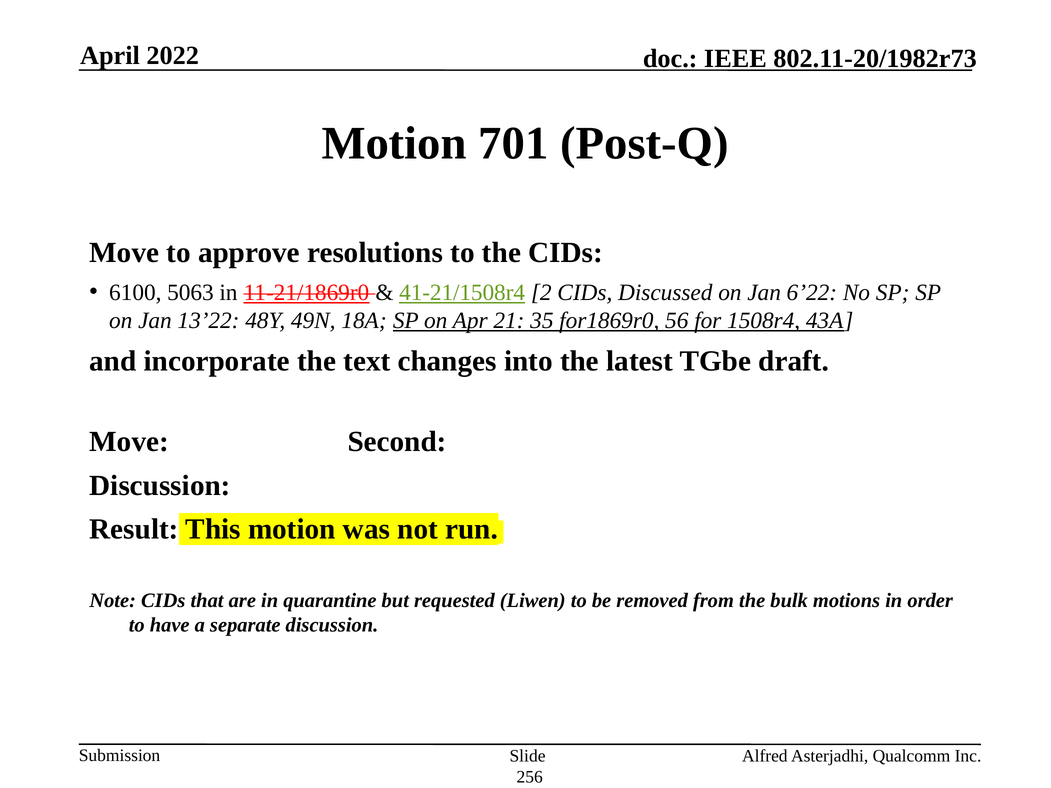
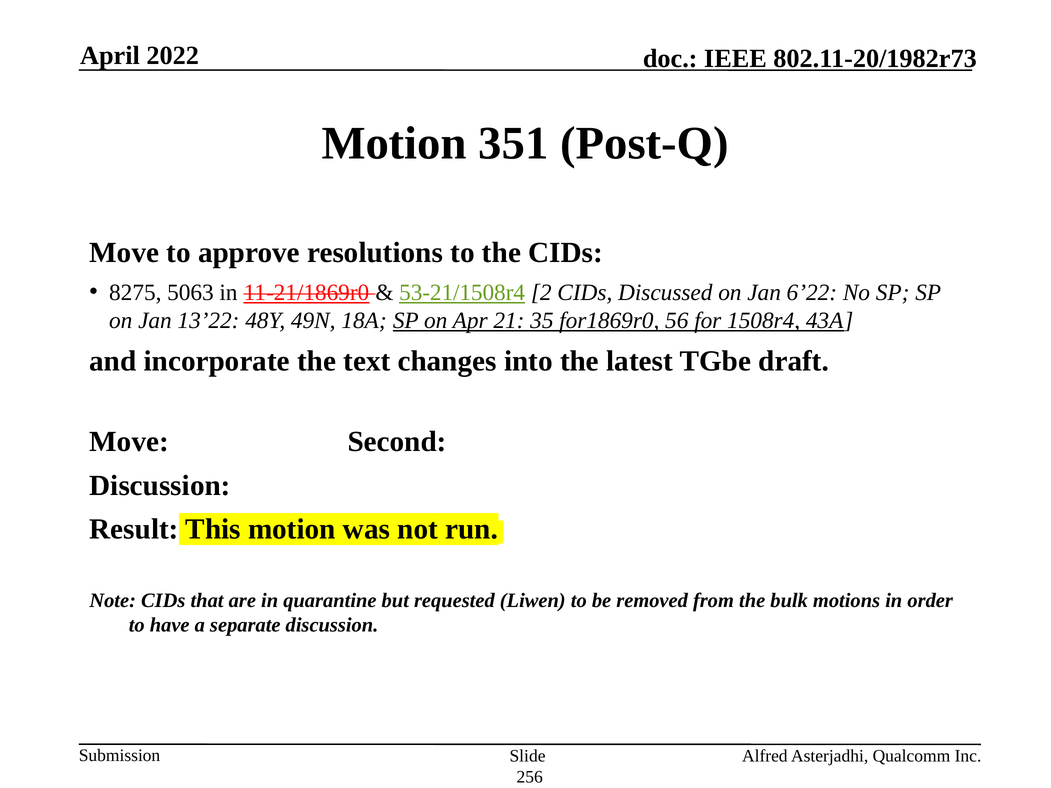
701: 701 -> 351
6100: 6100 -> 8275
41-21/1508r4: 41-21/1508r4 -> 53-21/1508r4
